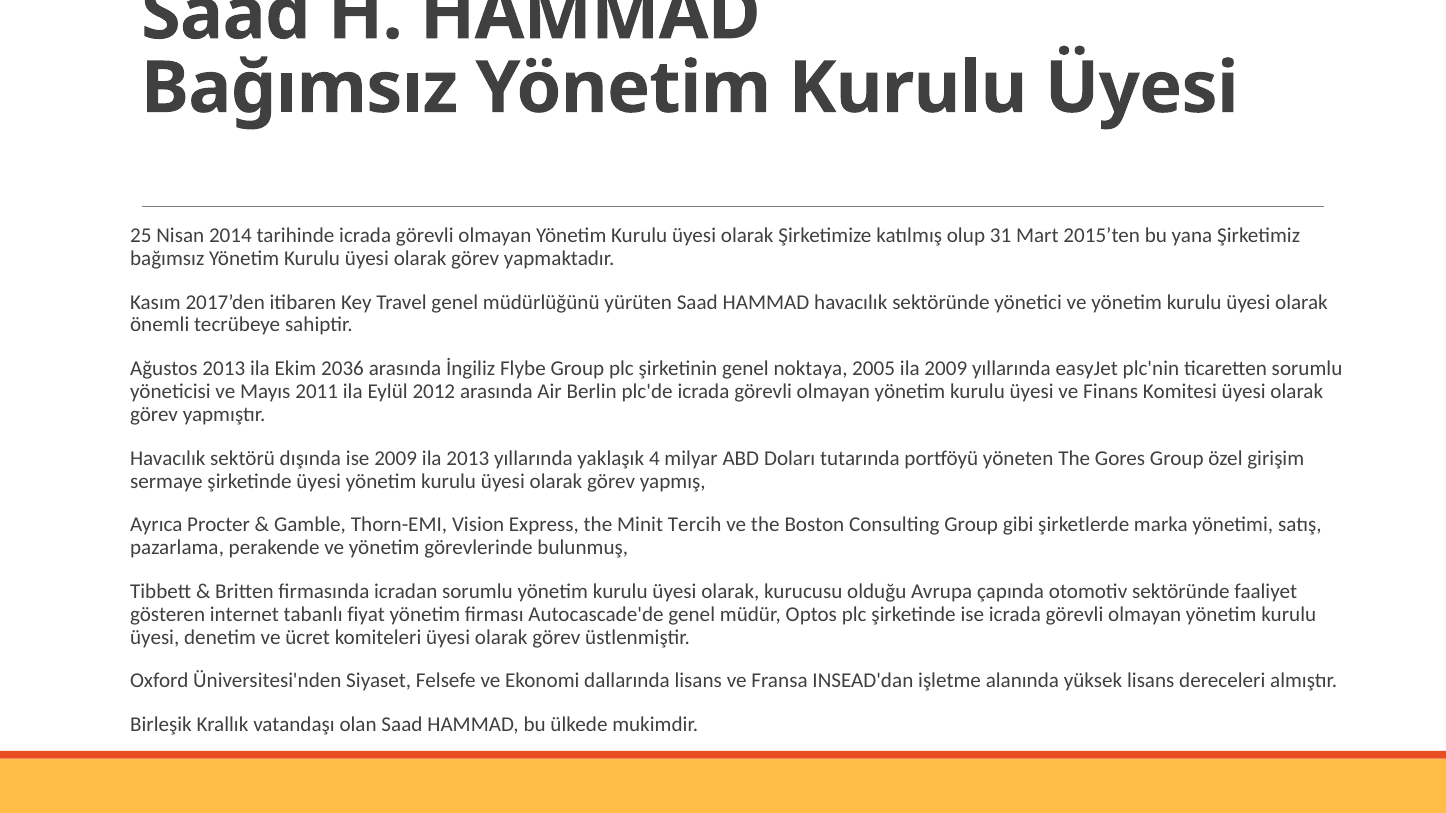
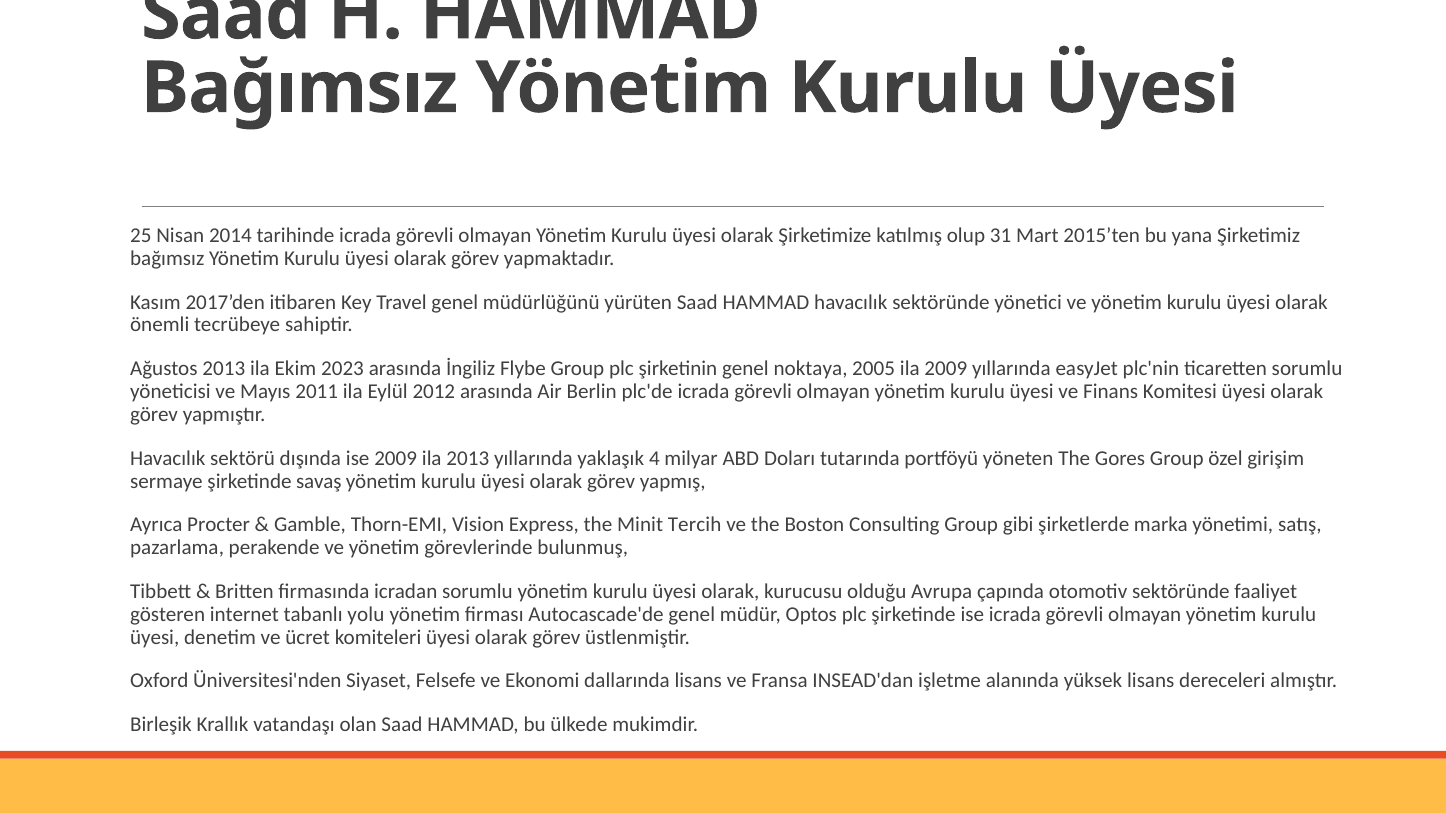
2036: 2036 -> 2023
şirketinde üyesi: üyesi -> savaş
fiyat: fiyat -> yolu
